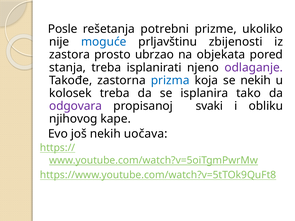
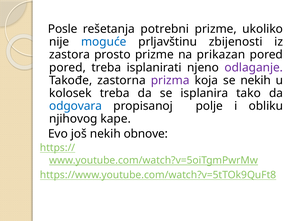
prosto ubrzao: ubrzao -> prizme
objekata: objekata -> prikazan
stanja at (67, 68): stanja -> pored
prizma colour: blue -> purple
odgovara colour: purple -> blue
svaki: svaki -> polje
uočava: uočava -> obnove
